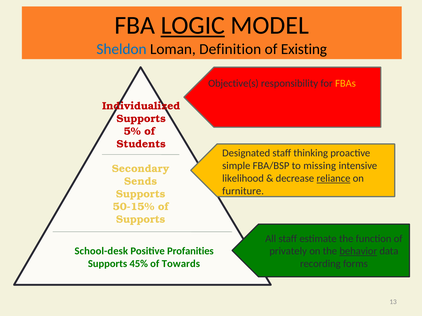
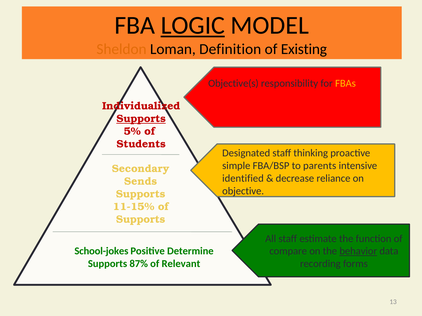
Sheldon colour: blue -> orange
Supports at (141, 119) underline: none -> present
missing: missing -> parents
likelihood: likelihood -> identified
reliance underline: present -> none
furniture: furniture -> objective
50-15%: 50-15% -> 11-15%
School-desk: School-desk -> School-jokes
Profanities: Profanities -> Determine
privately: privately -> compare
45%: 45% -> 87%
Towards: Towards -> Relevant
